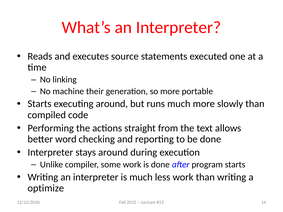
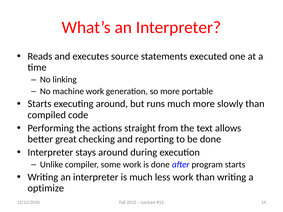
machine their: their -> work
word: word -> great
